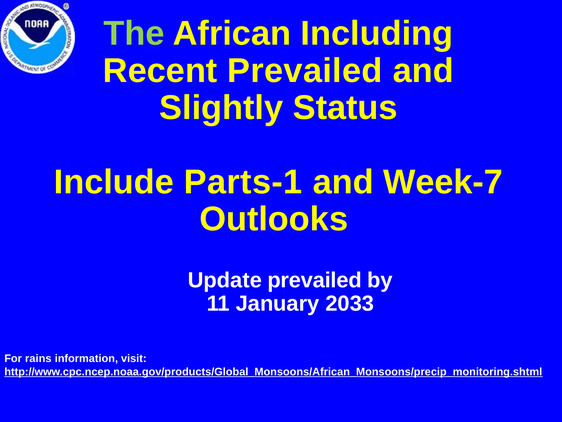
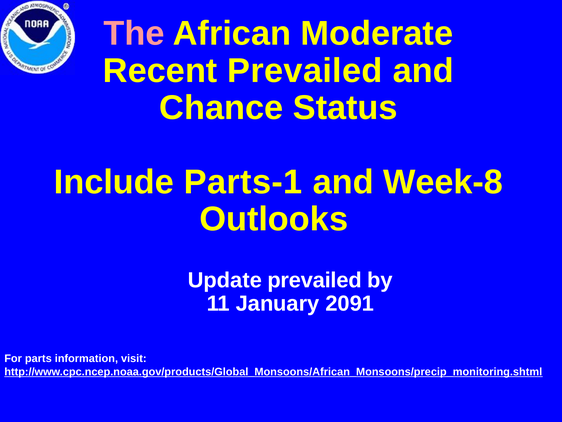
The colour: light green -> pink
Including: Including -> Moderate
Slightly: Slightly -> Chance
Week-7: Week-7 -> Week-8
2033: 2033 -> 2091
rains: rains -> parts
